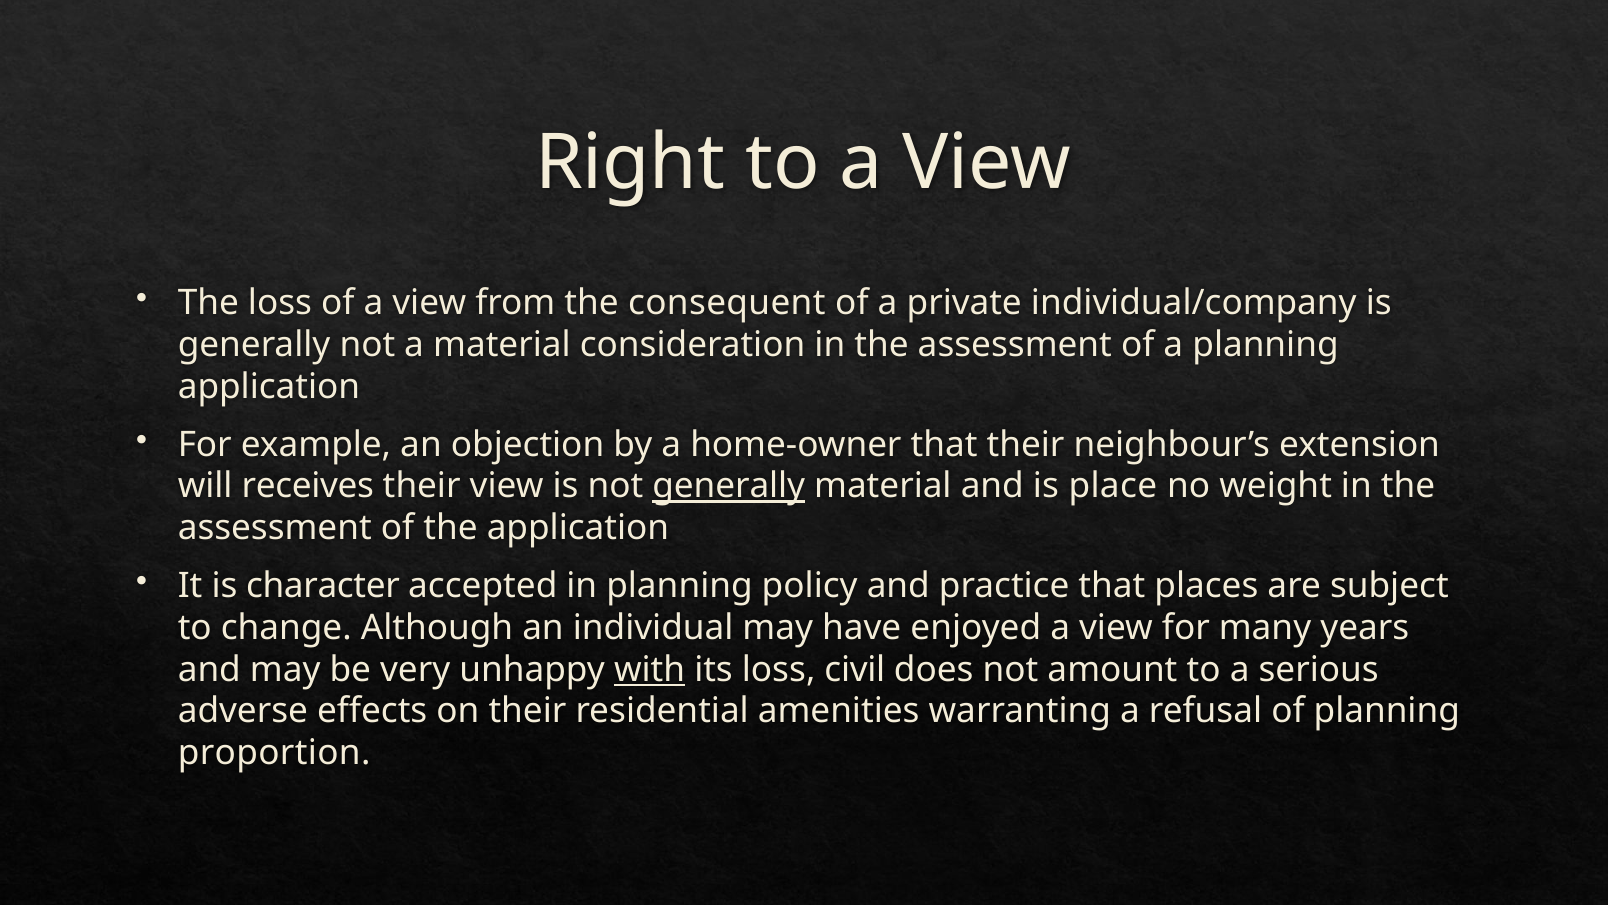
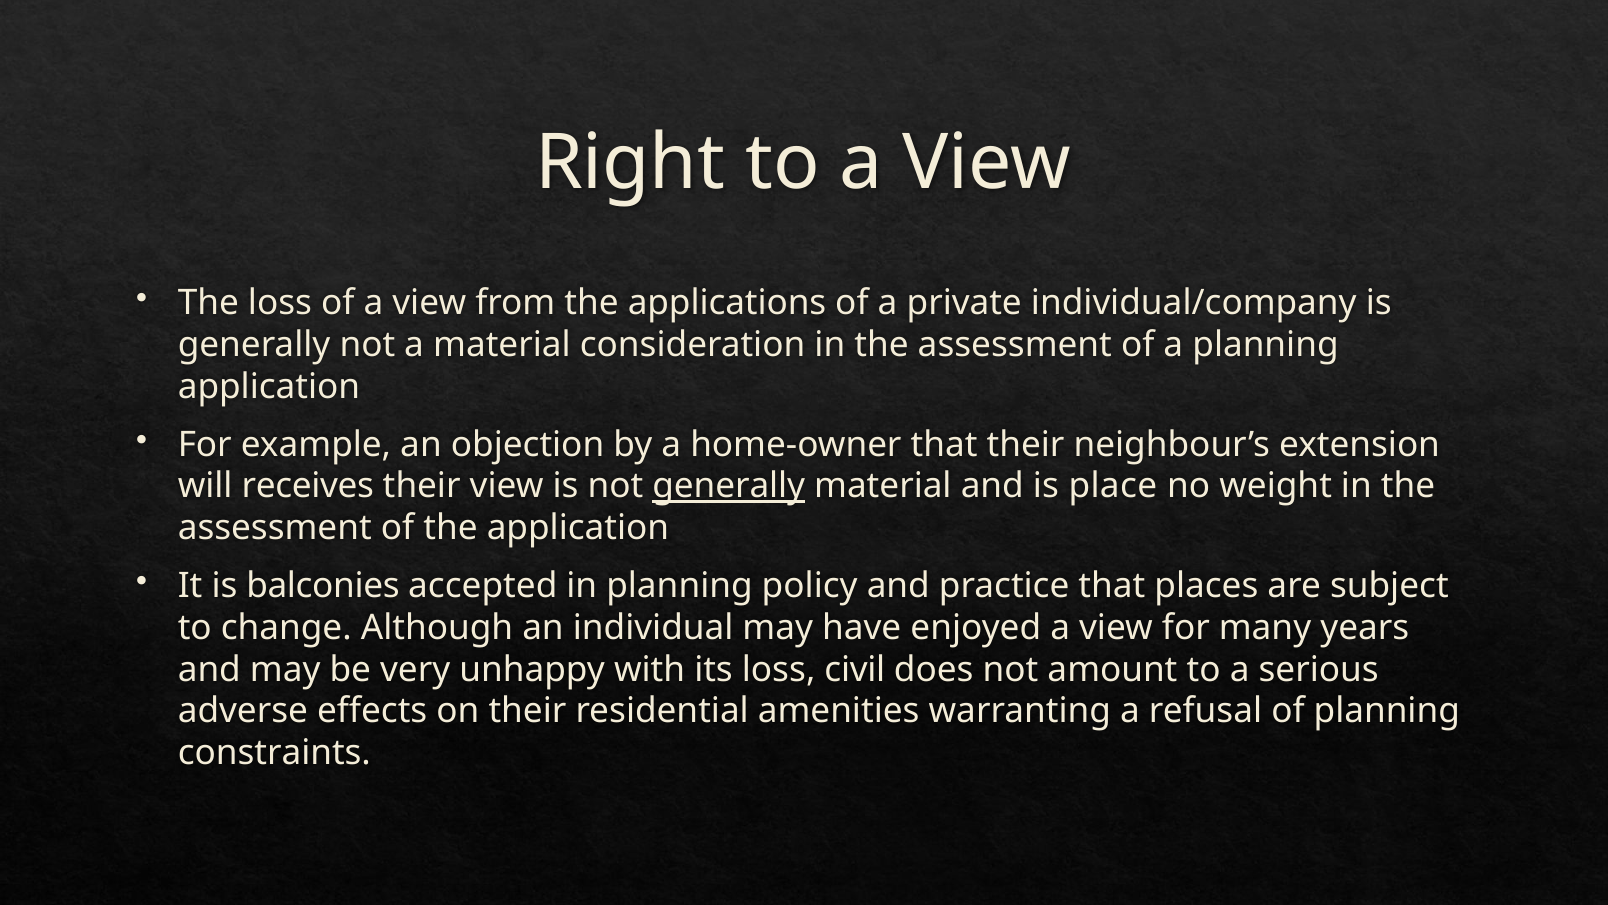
consequent: consequent -> applications
character: character -> balconies
with underline: present -> none
proportion: proportion -> constraints
